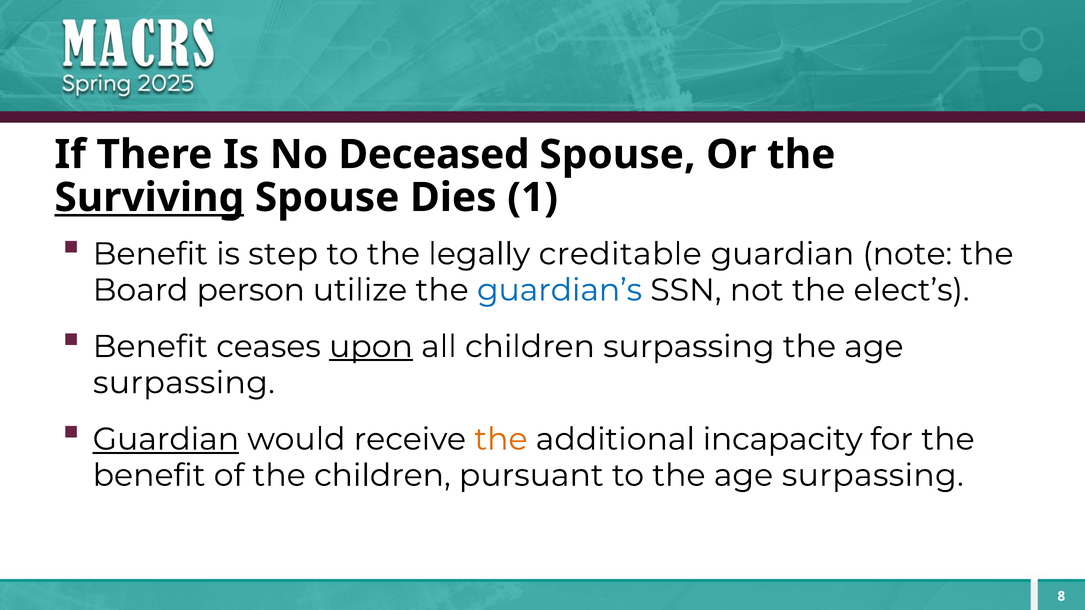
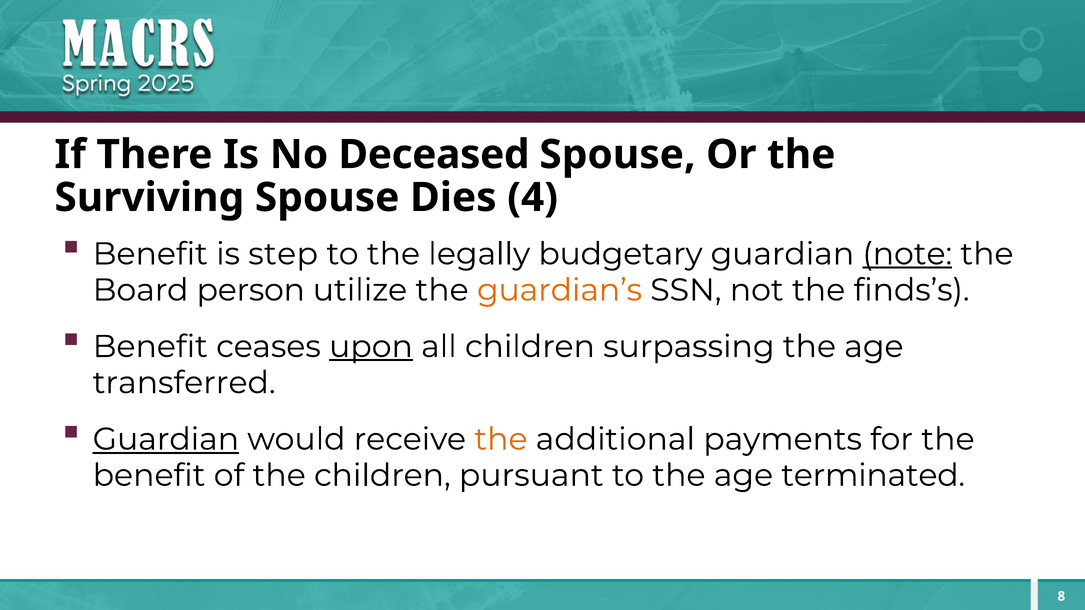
Surviving underline: present -> none
1: 1 -> 4
creditable: creditable -> budgetary
note underline: none -> present
guardian’s colour: blue -> orange
elect’s: elect’s -> finds’s
surpassing at (184, 383): surpassing -> transferred
incapacity: incapacity -> payments
to the age surpassing: surpassing -> terminated
